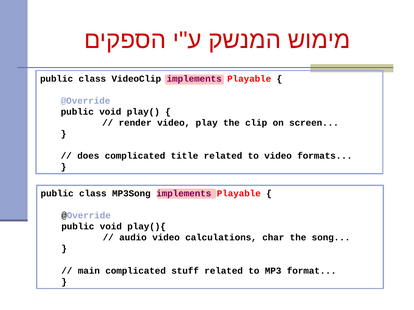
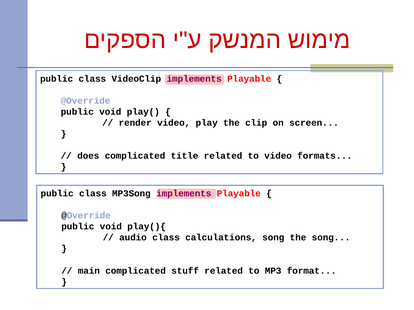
audio video: video -> class
calculations char: char -> song
